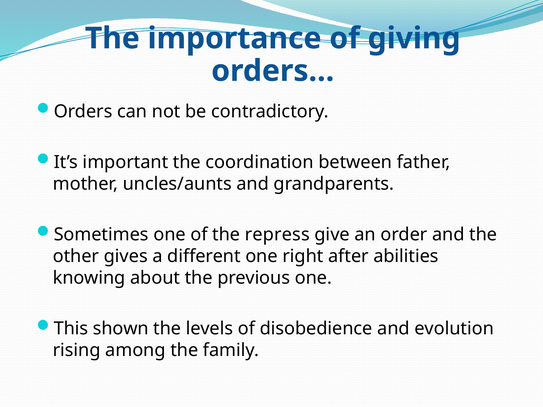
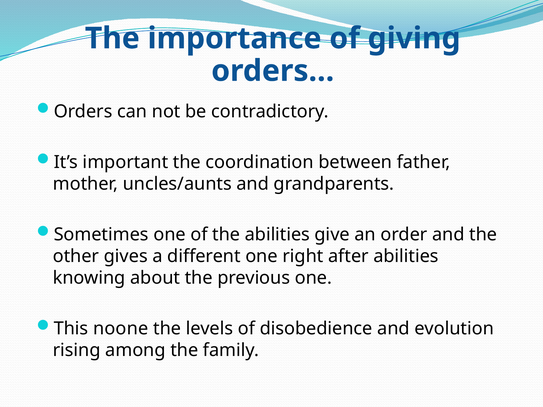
the repress: repress -> abilities
shown: shown -> noone
